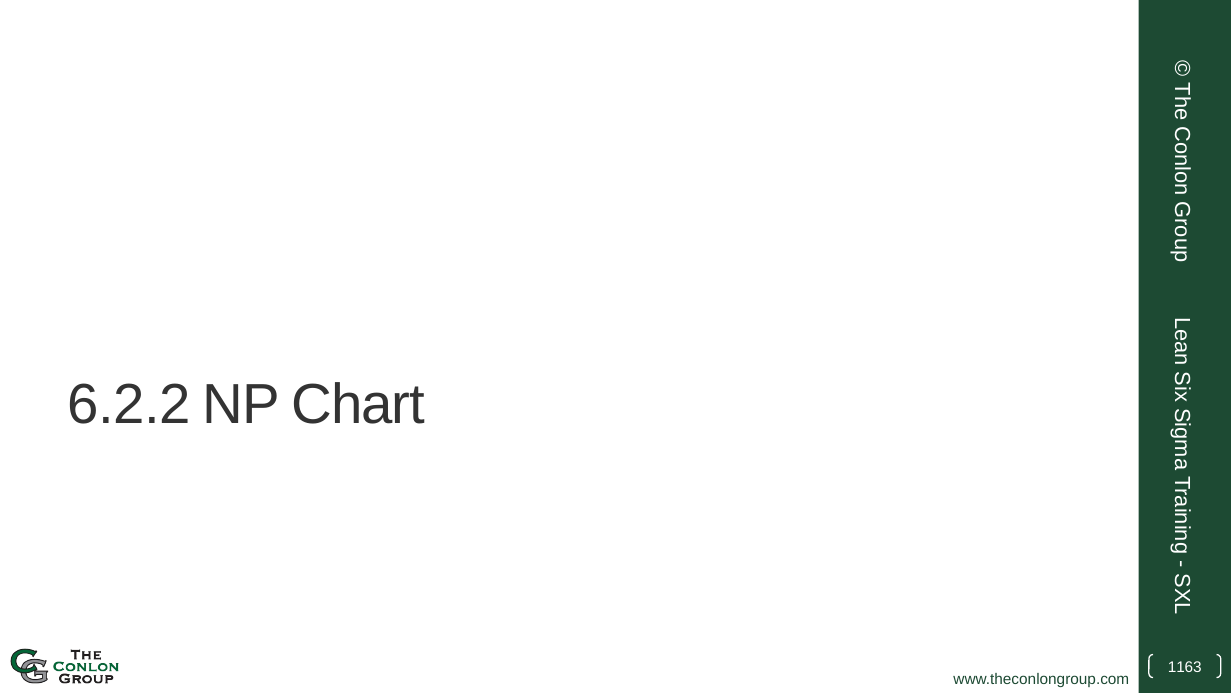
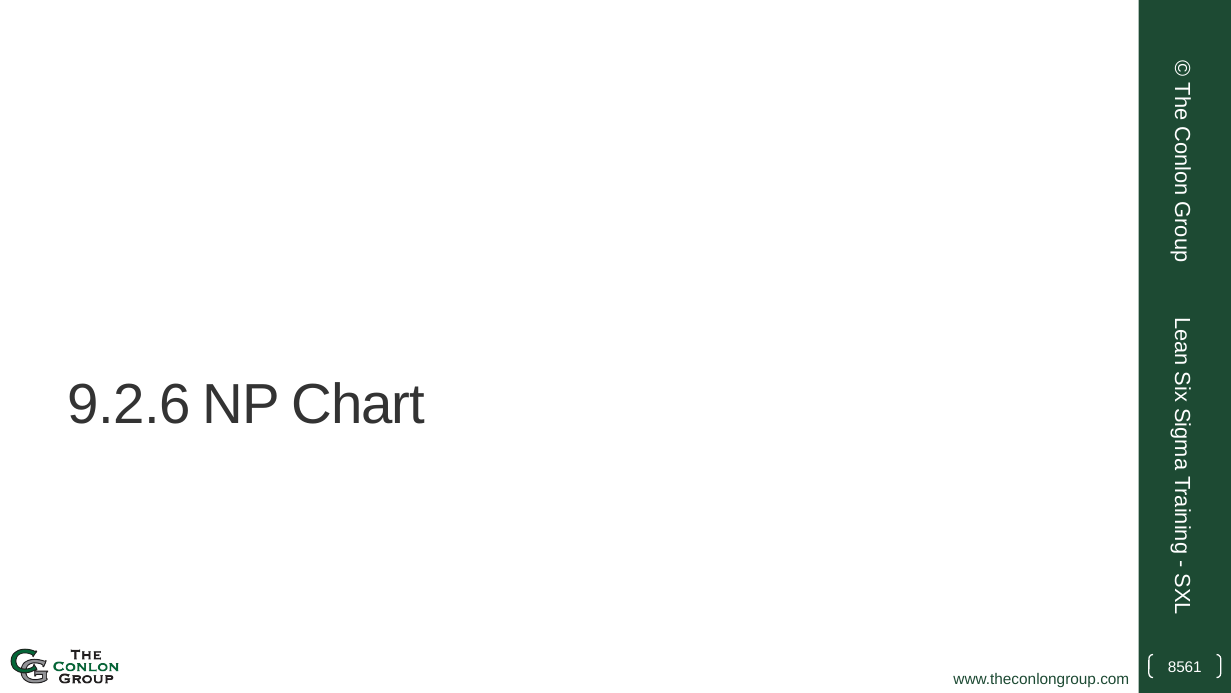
6.2.2: 6.2.2 -> 9.2.6
1163: 1163 -> 8561
